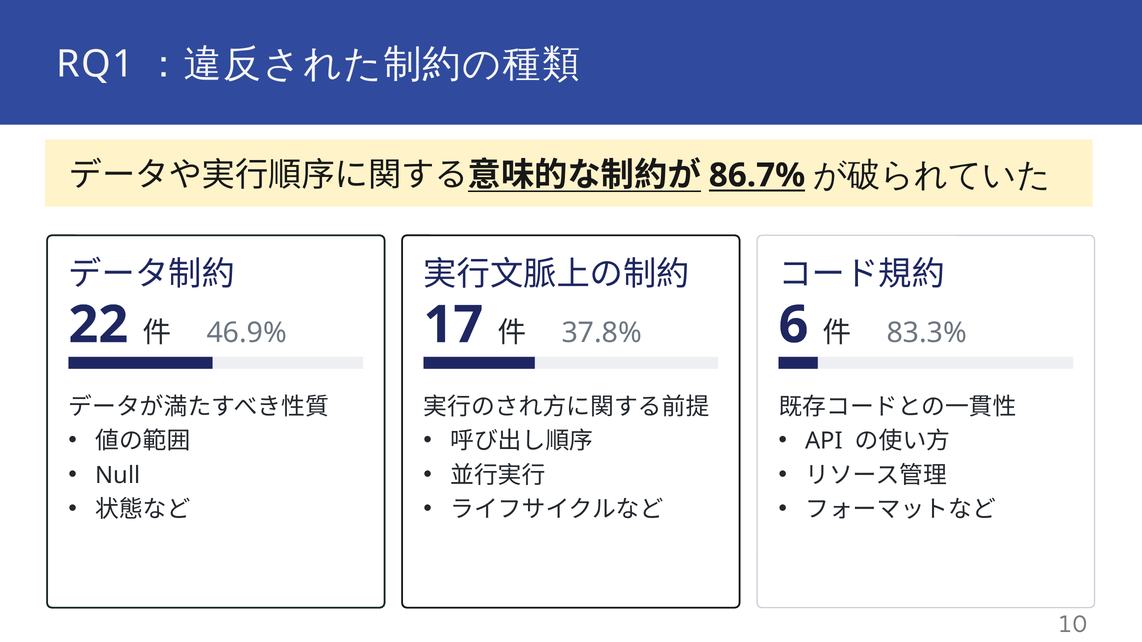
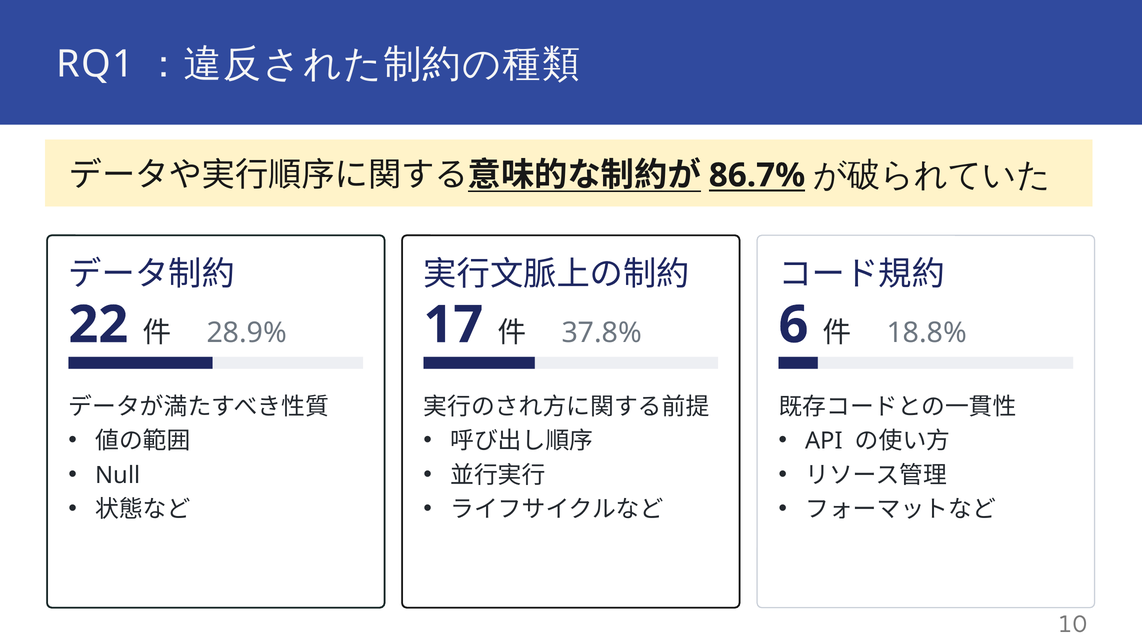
46.9%: 46.9% -> 28.9%
83.3%: 83.3% -> 18.8%
